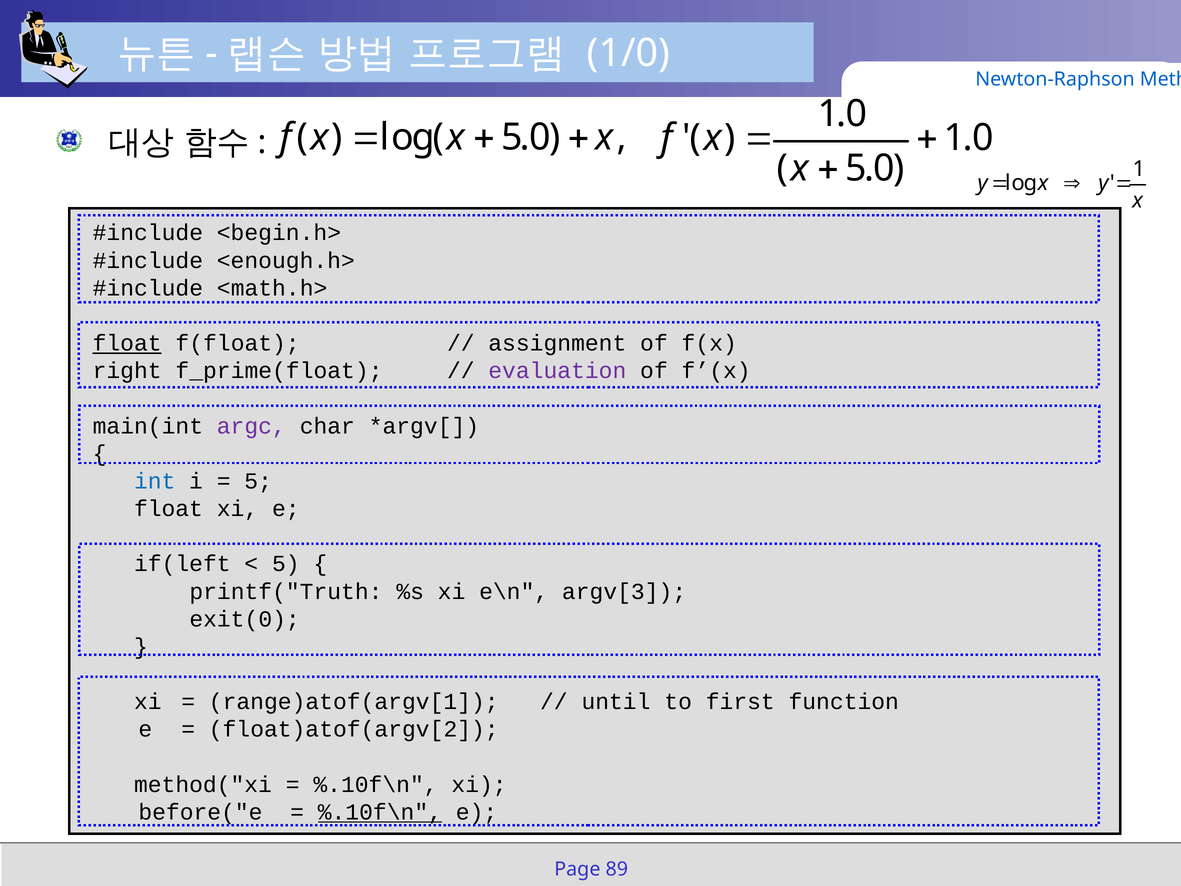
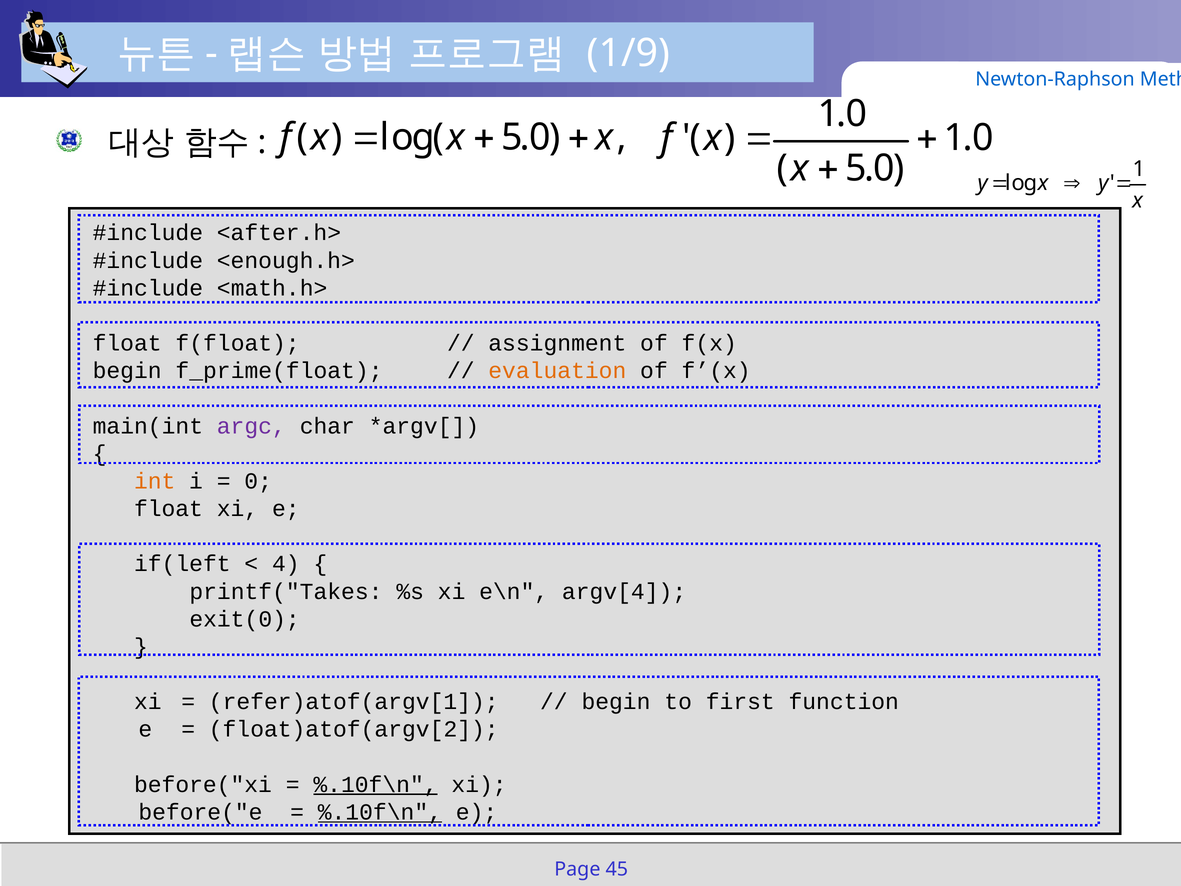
1/0: 1/0 -> 1/9
<begin.h>: <begin.h> -> <after.h>
float at (127, 343) underline: present -> none
right at (127, 371): right -> begin
evaluation colour: purple -> orange
int colour: blue -> orange
5 at (258, 481): 5 -> 0
5 at (286, 564): 5 -> 4
printf("Truth: printf("Truth -> printf("Takes
argv[3: argv[3 -> argv[4
range)atof(argv[1: range)atof(argv[1 -> refer)atof(argv[1
until at (616, 702): until -> begin
method("xi: method("xi -> before("xi
%.10f\n at (376, 784) underline: none -> present
89: 89 -> 45
